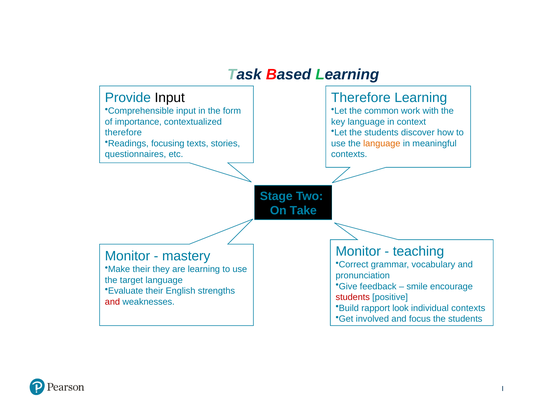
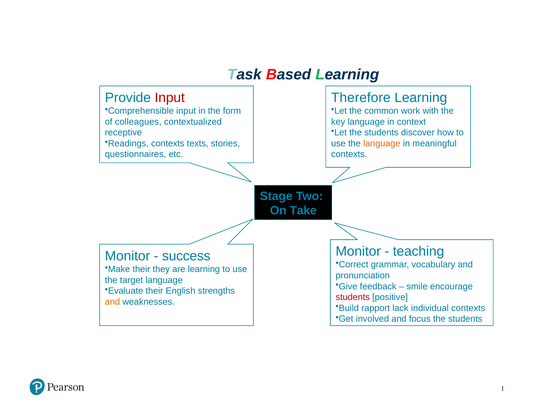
Input at (170, 98) colour: black -> red
importance: importance -> colleagues
therefore at (123, 133): therefore -> receptive
Readings focusing: focusing -> contexts
mastery: mastery -> success
and at (112, 302) colour: red -> orange
look: look -> lack
